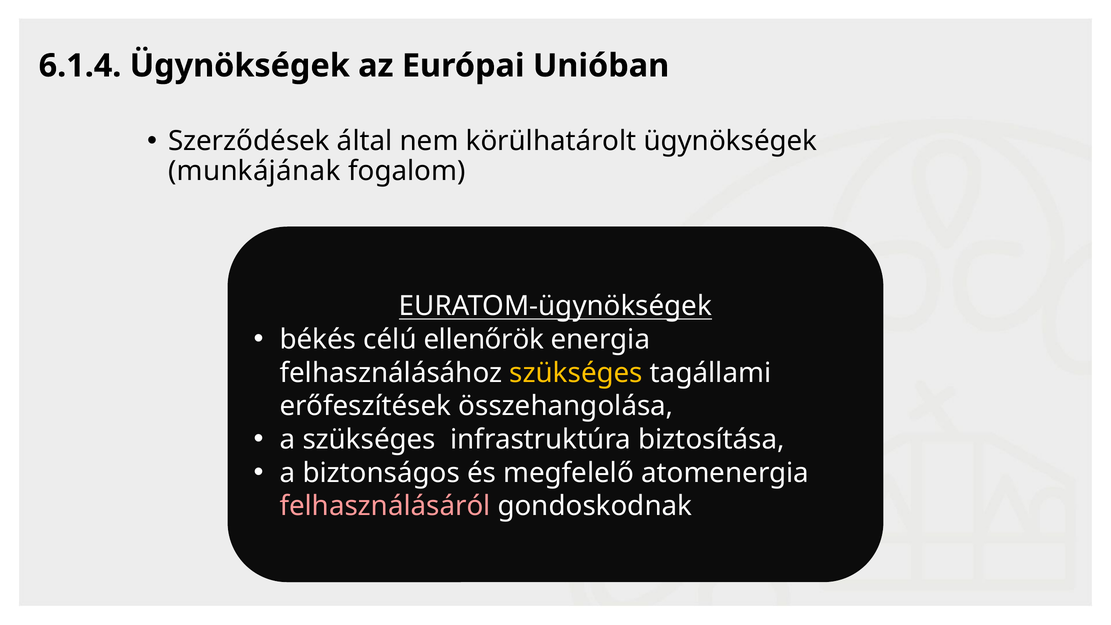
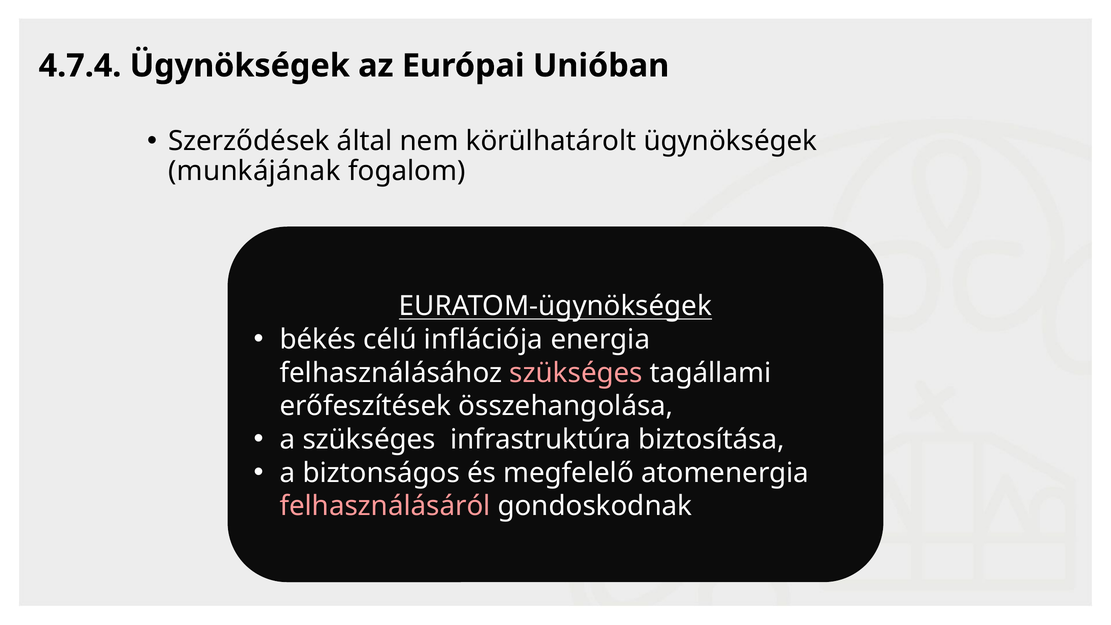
6.1.4: 6.1.4 -> 4.7.4
ellenőrök: ellenőrök -> inflációja
szükséges at (576, 373) colour: yellow -> pink
